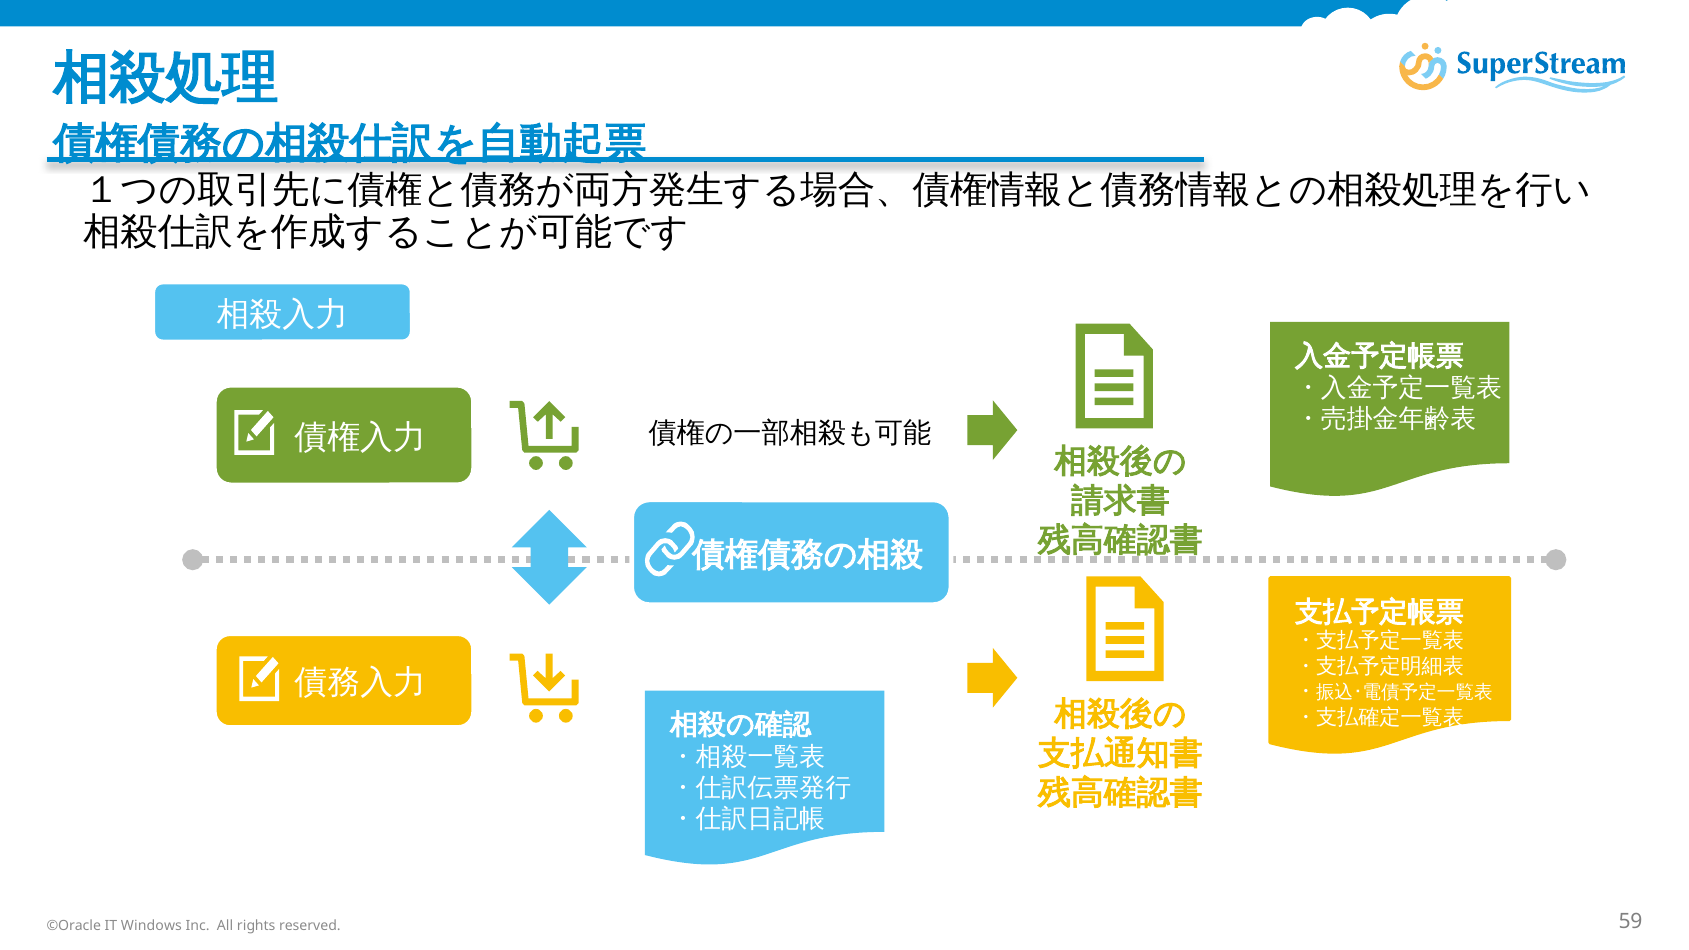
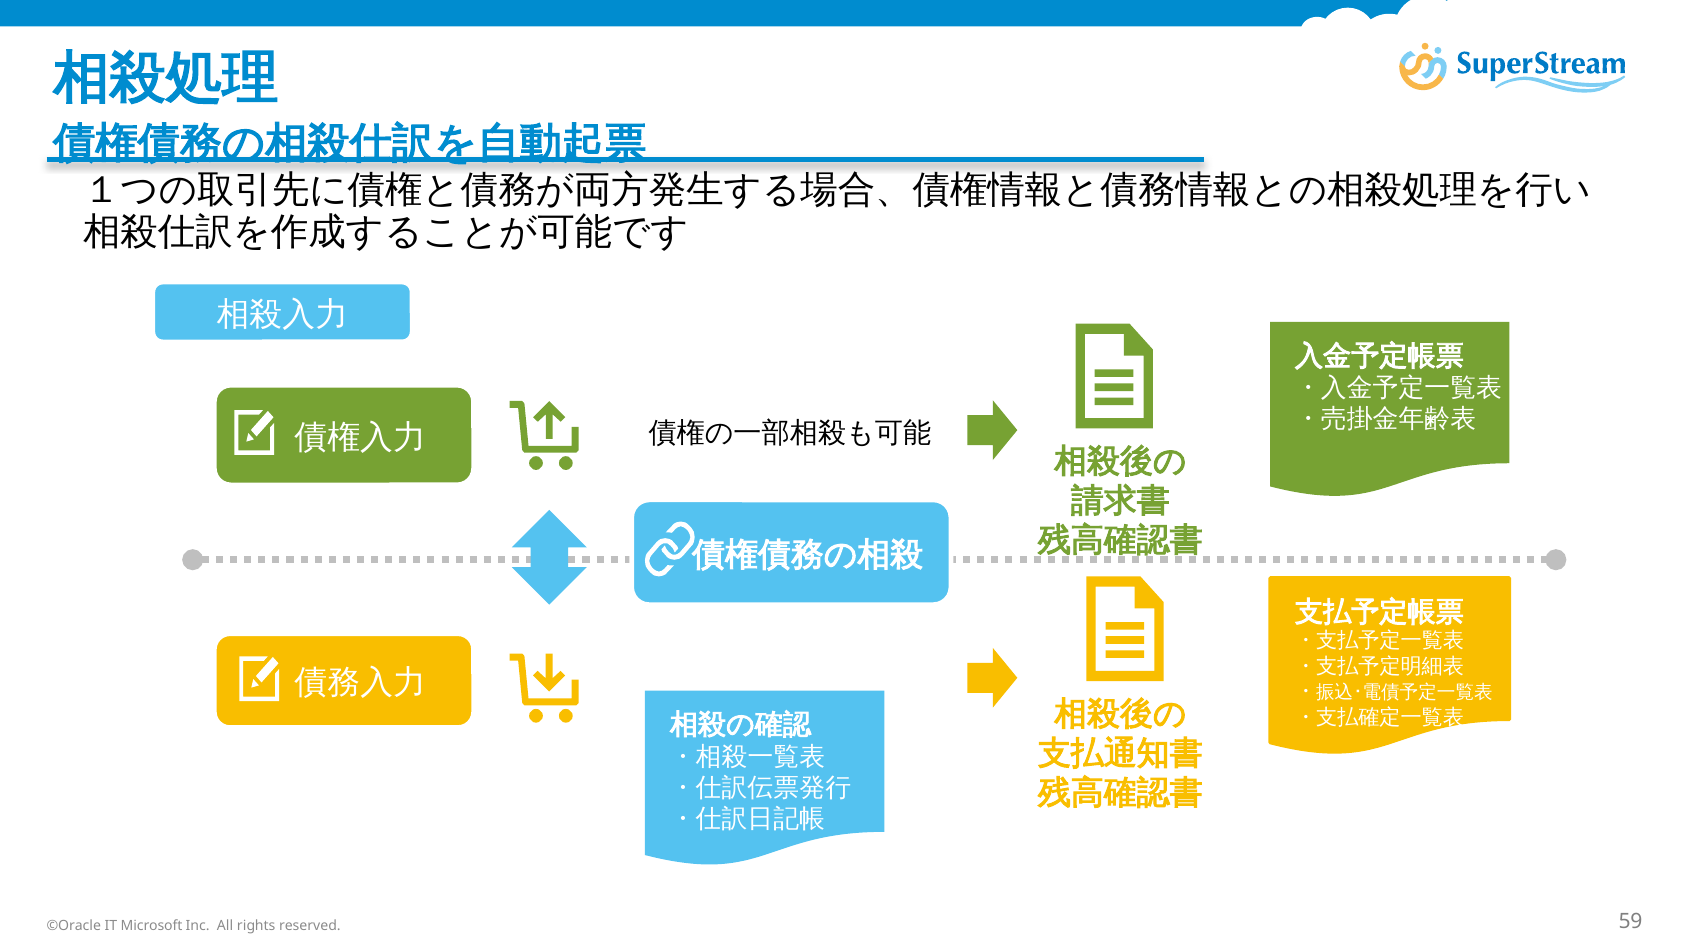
Windows: Windows -> Microsoft
